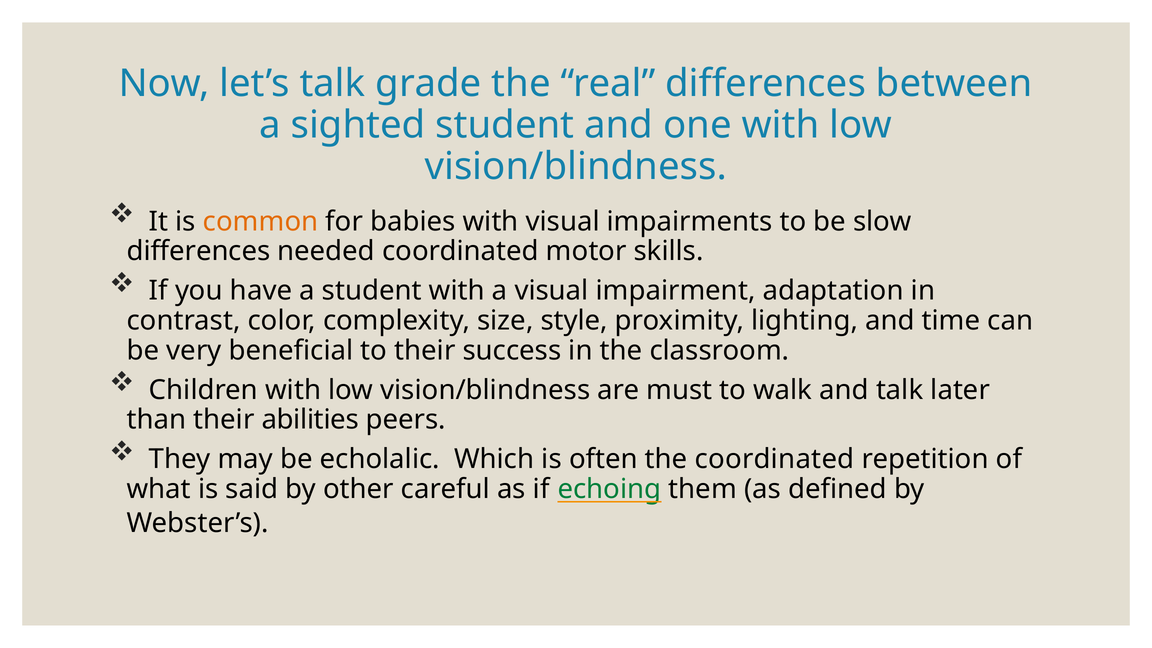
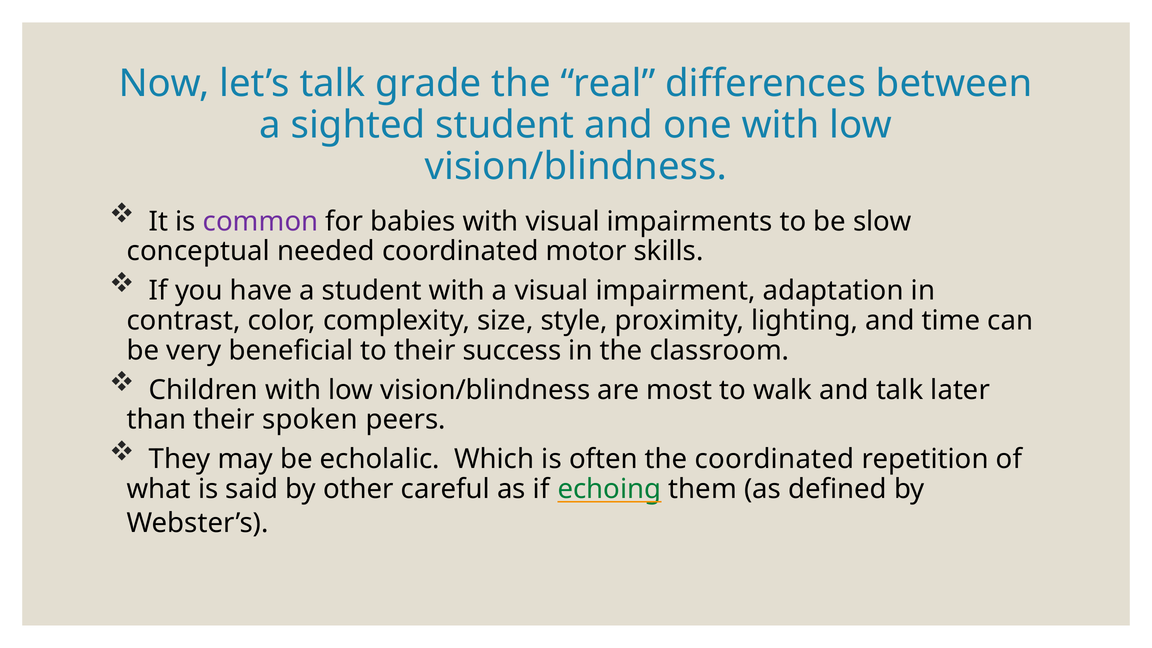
common colour: orange -> purple
differences at (198, 251): differences -> conceptual
must: must -> most
abilities: abilities -> spoken
